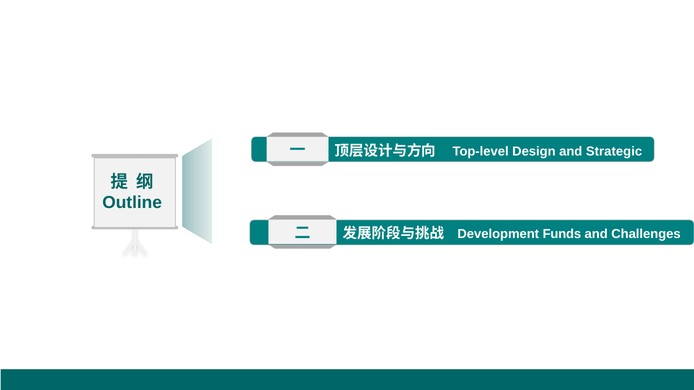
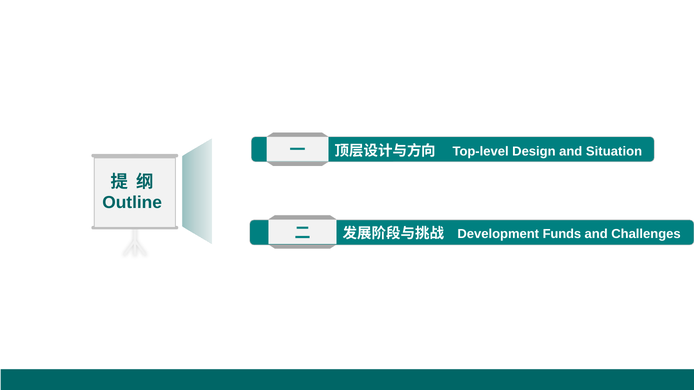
Strategic: Strategic -> Situation
